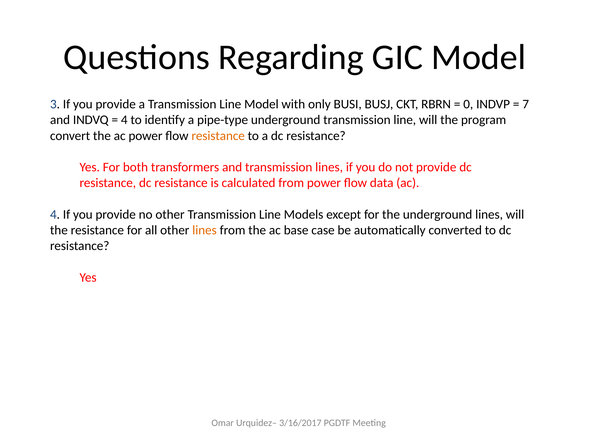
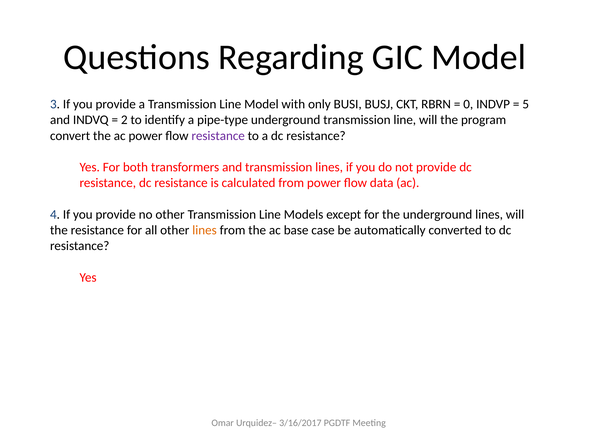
7: 7 -> 5
4 at (124, 120): 4 -> 2
resistance at (218, 136) colour: orange -> purple
